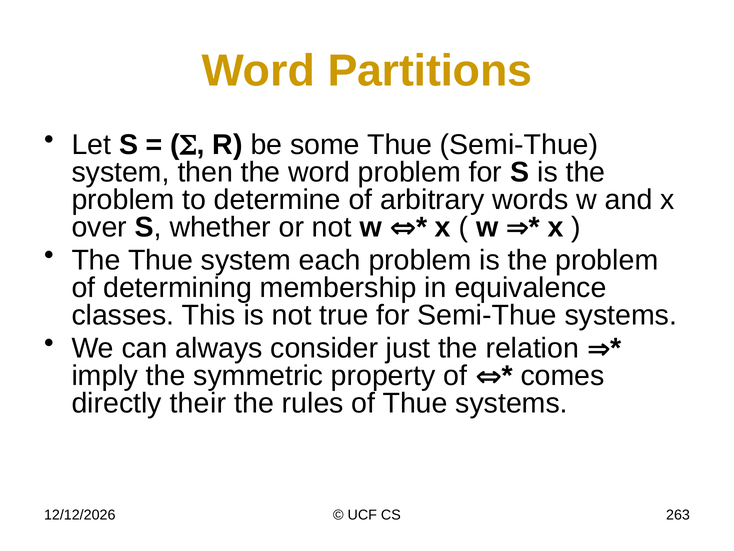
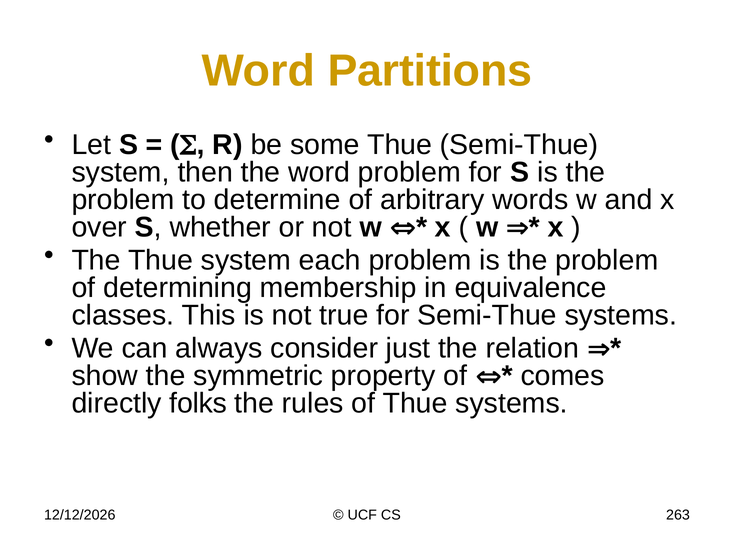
imply: imply -> show
their: their -> folks
